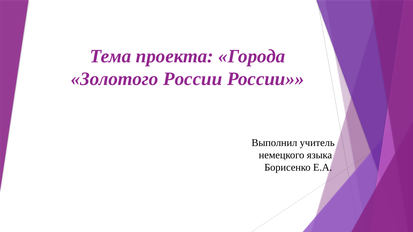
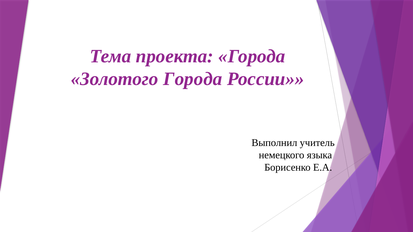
Золотого России: России -> Города
